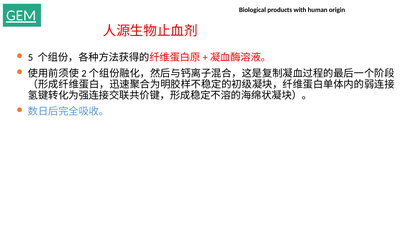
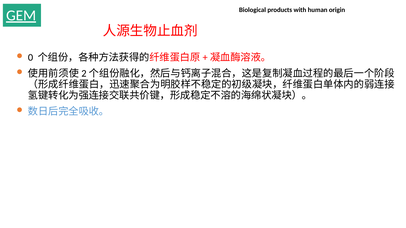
5: 5 -> 0
